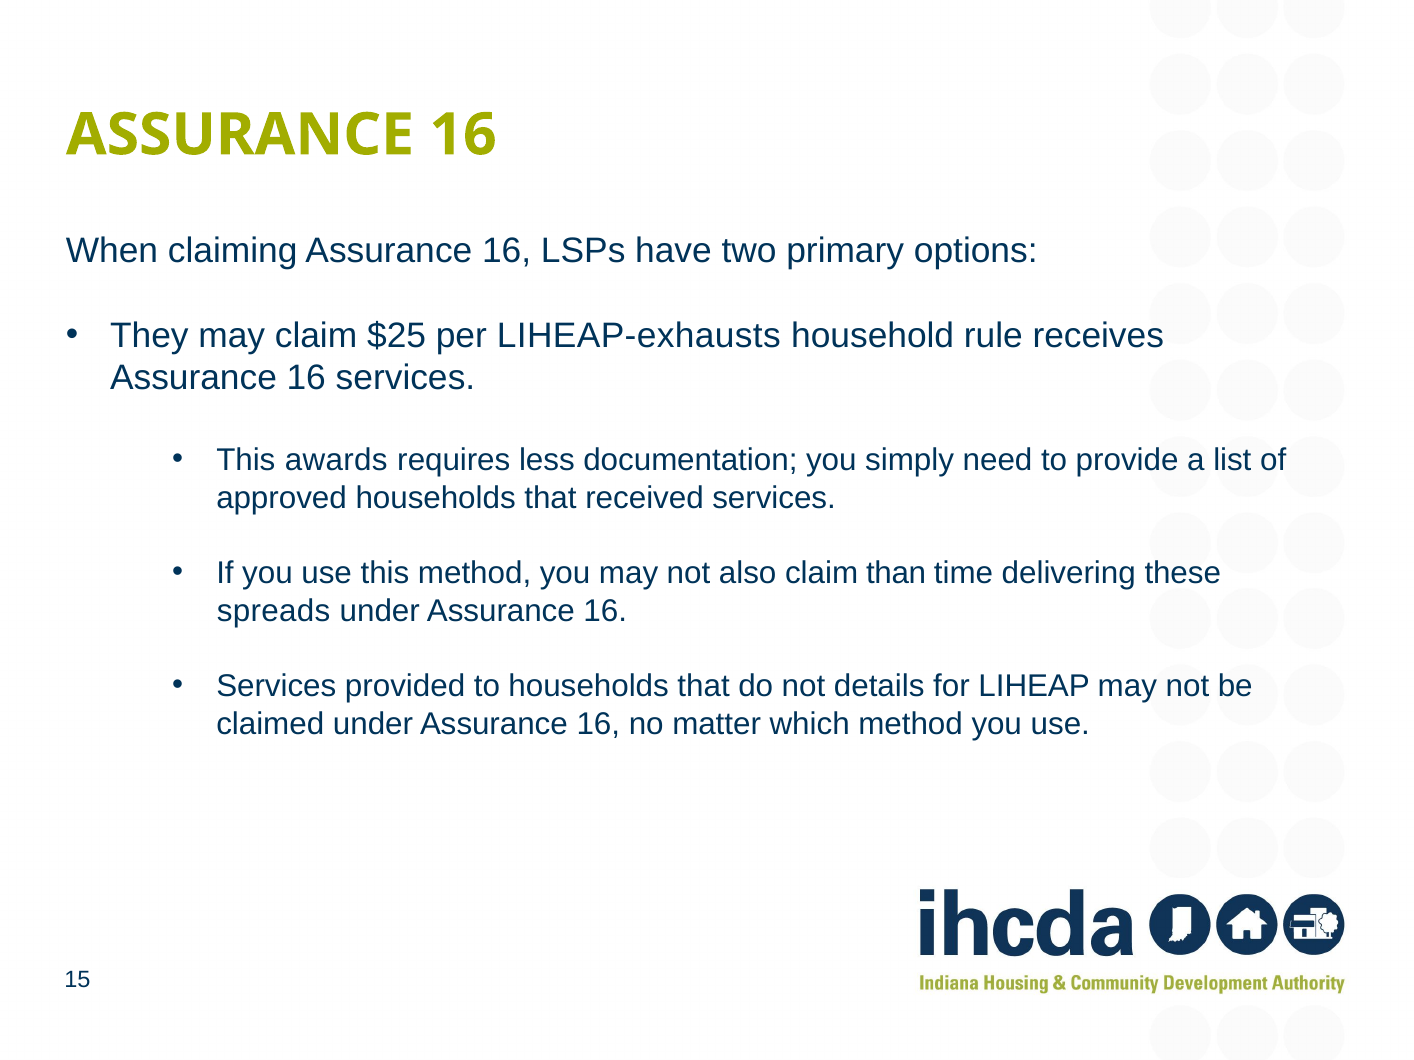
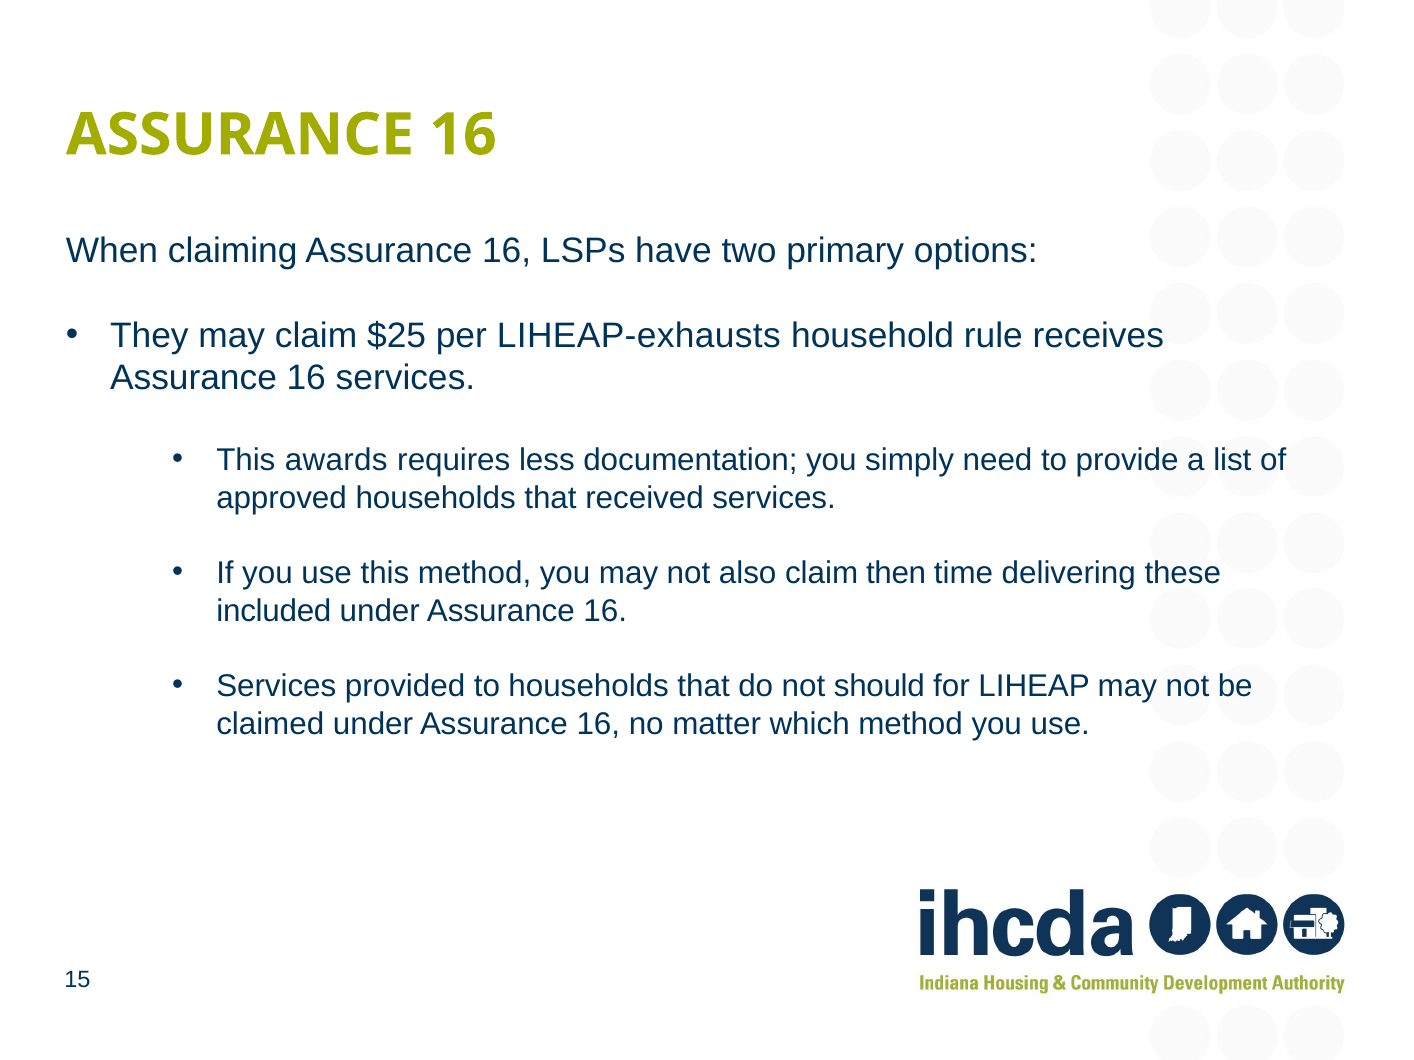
than: than -> then
spreads: spreads -> included
details: details -> should
